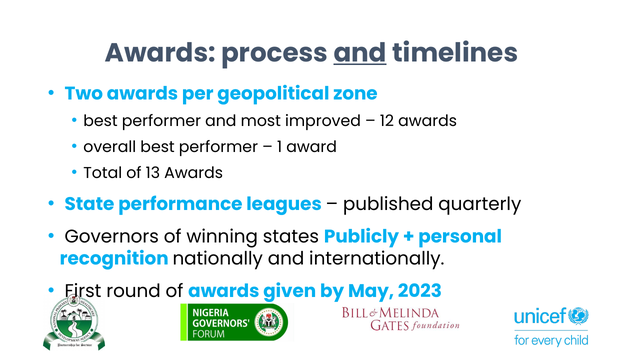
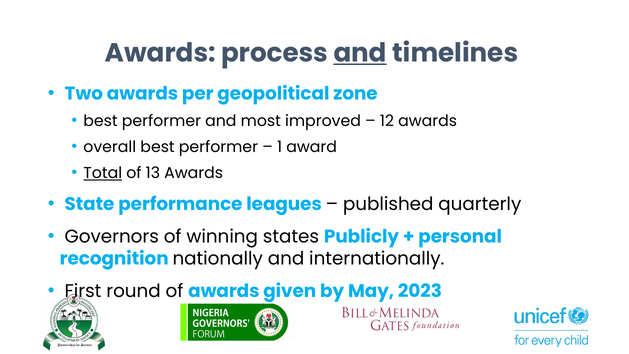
Total underline: none -> present
